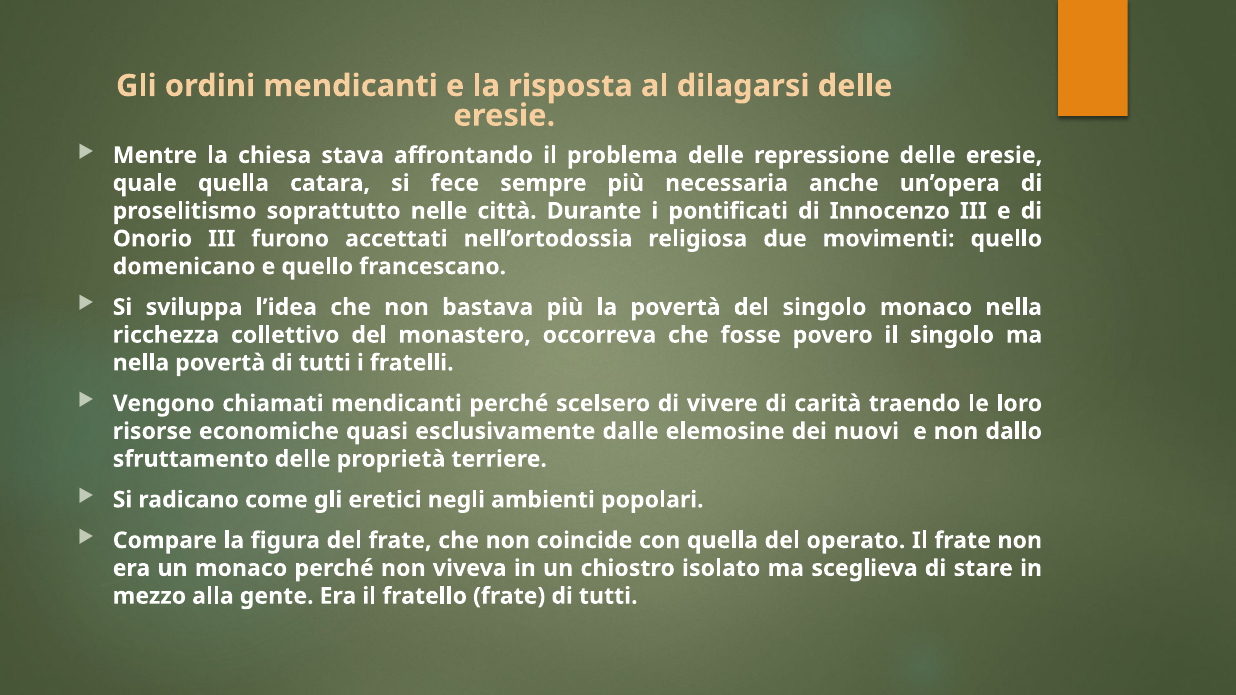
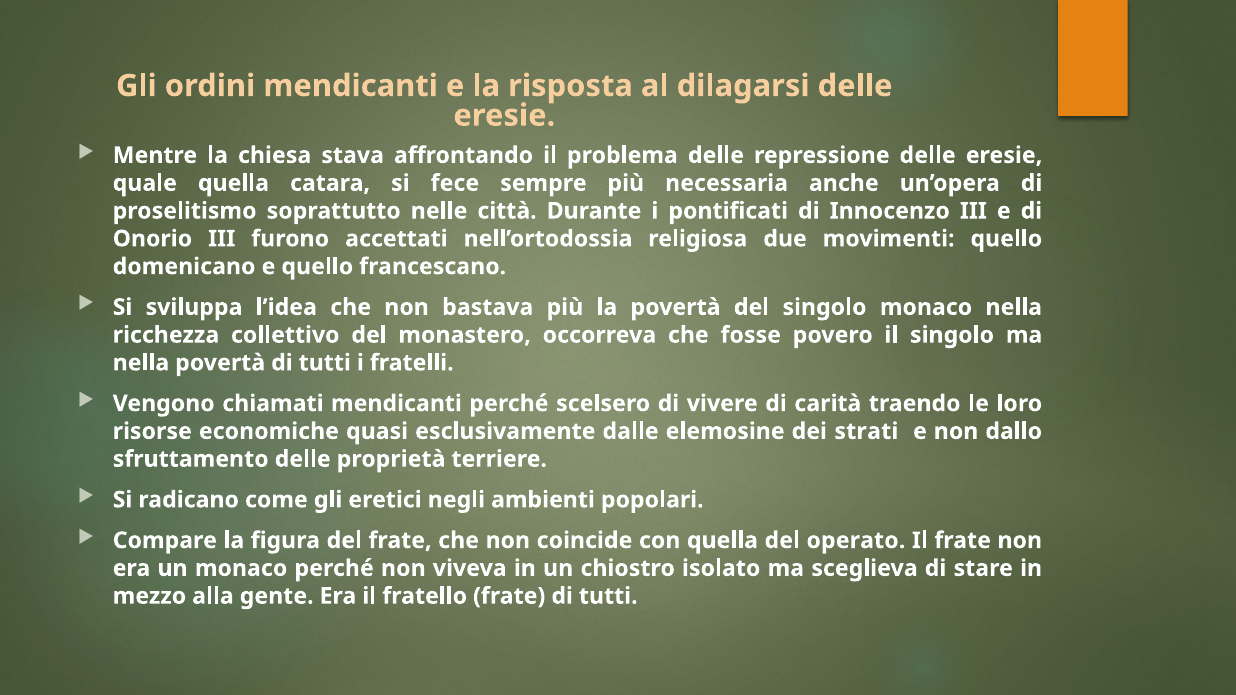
nuovi: nuovi -> strati
